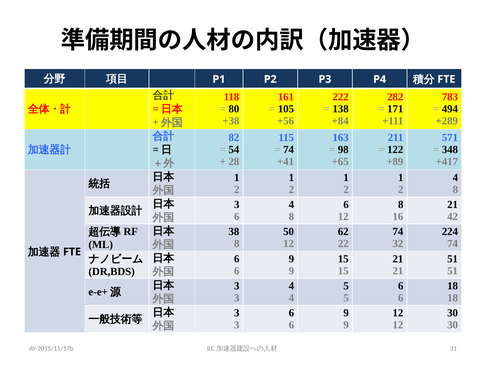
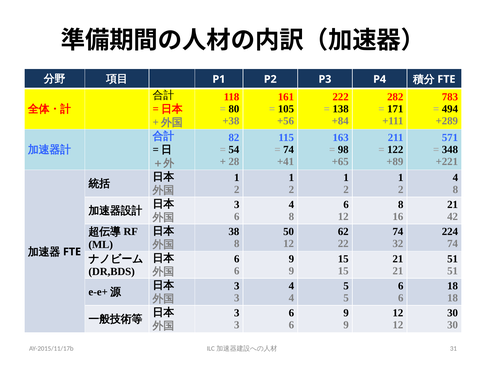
+417: +417 -> +221
